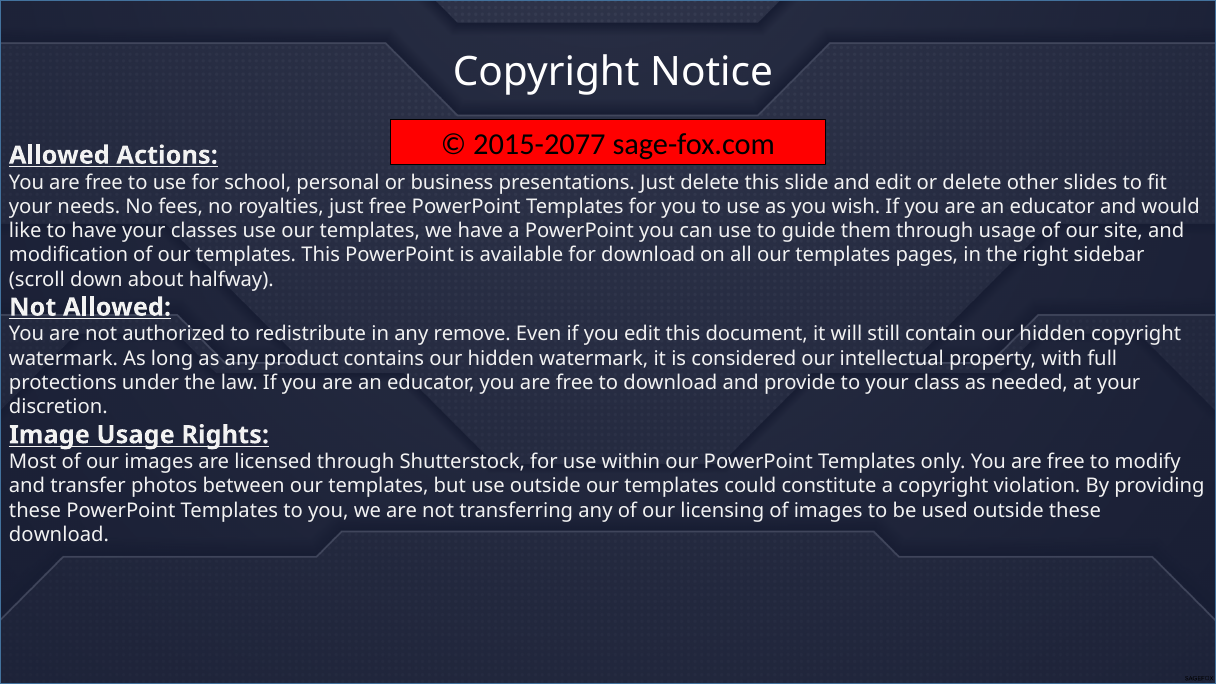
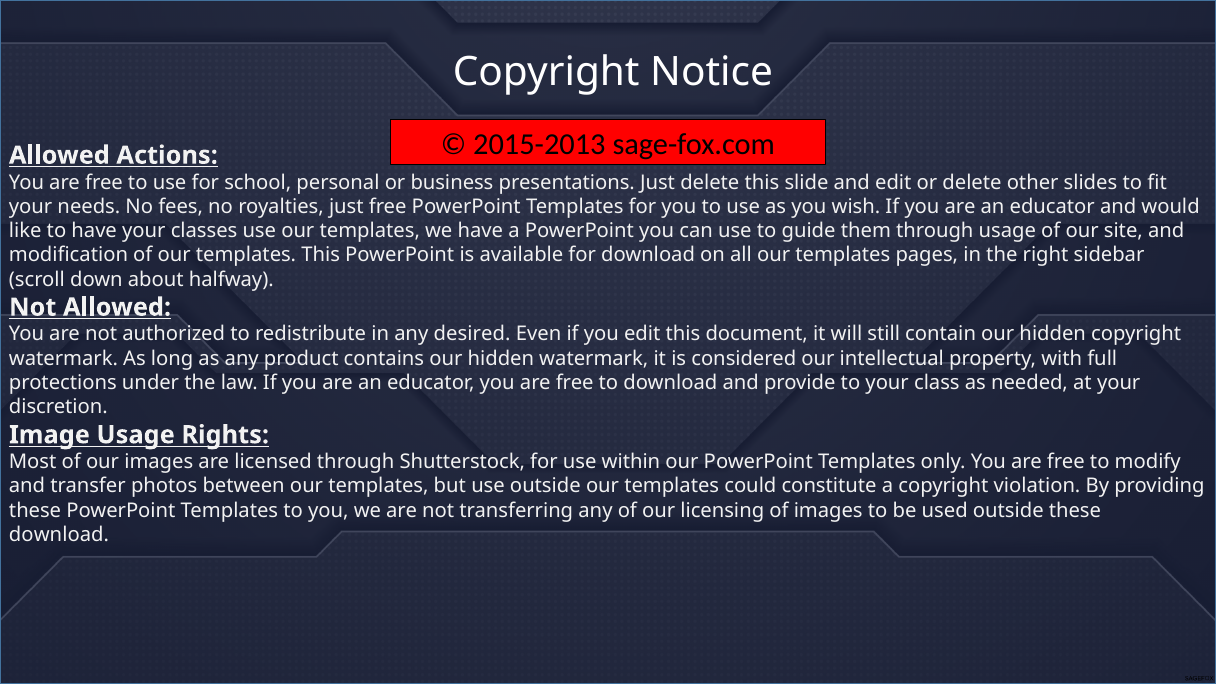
2015-2077: 2015-2077 -> 2015-2013
remove: remove -> desired
